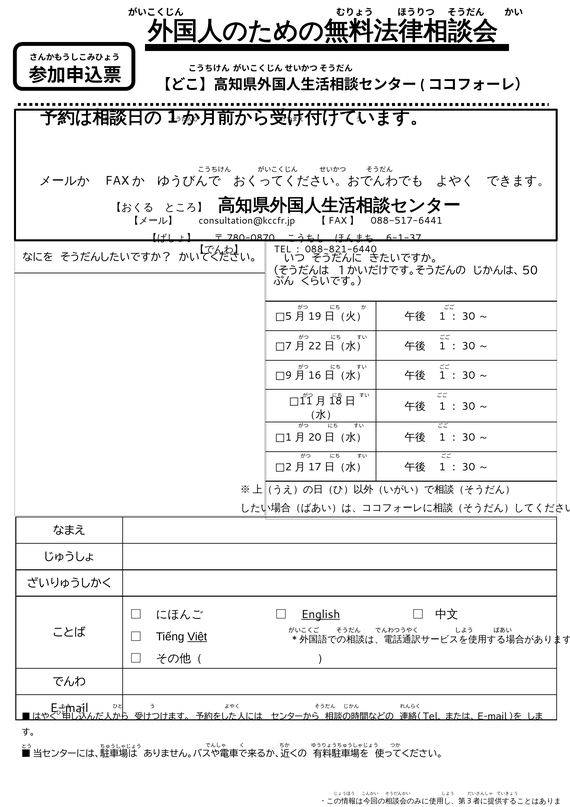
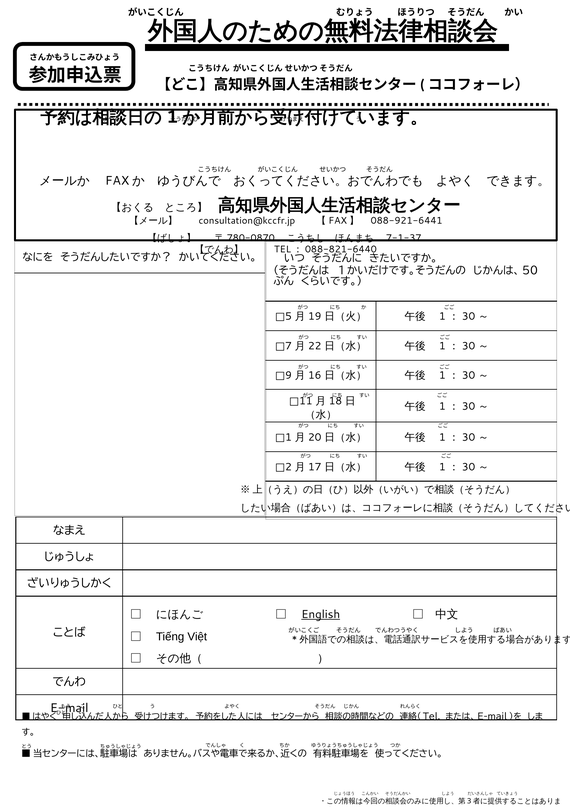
088-517-6441: 088-517-6441 -> 088-921-6441
6-1-37: 6-1-37 -> 7-1-37
Việt underline: present -> none
